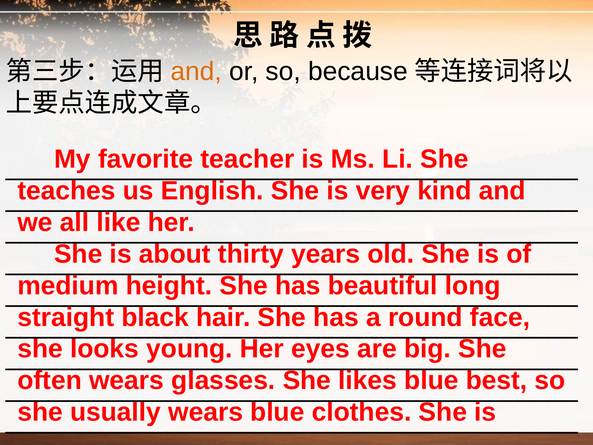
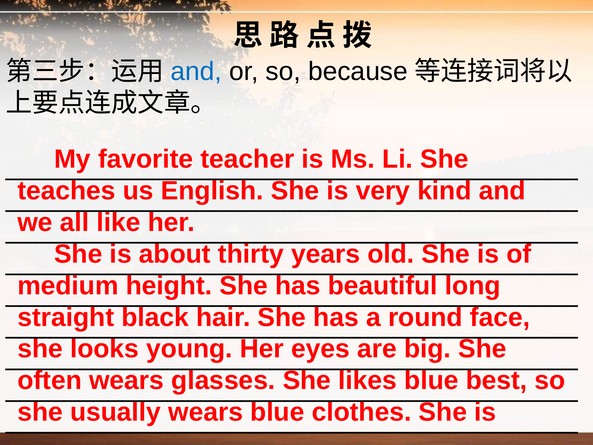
and at (196, 72) colour: orange -> blue
